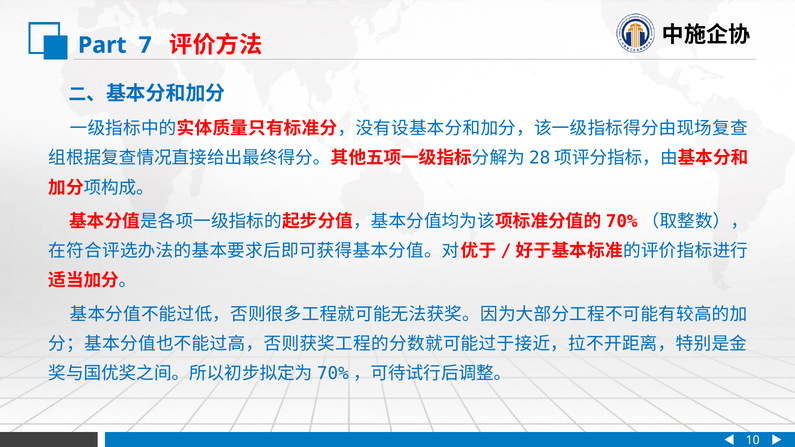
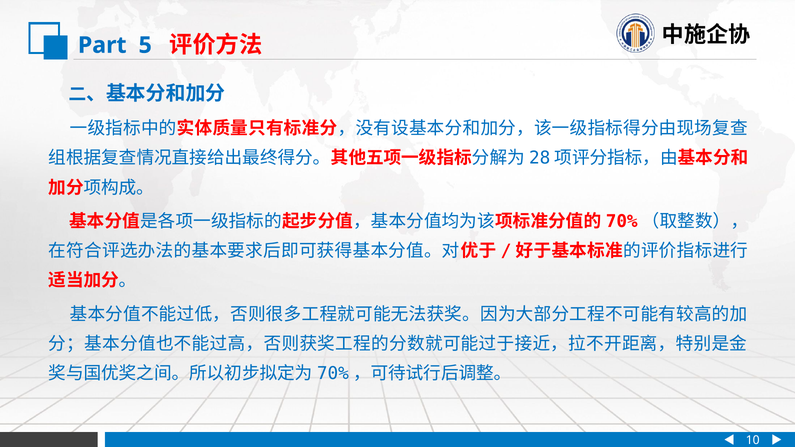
7: 7 -> 5
